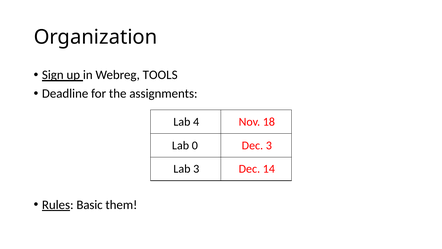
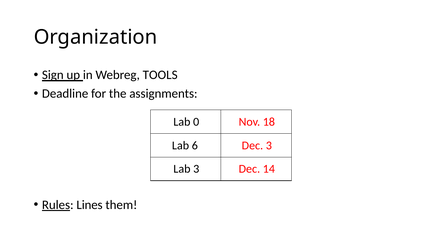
4: 4 -> 0
0: 0 -> 6
Basic: Basic -> Lines
